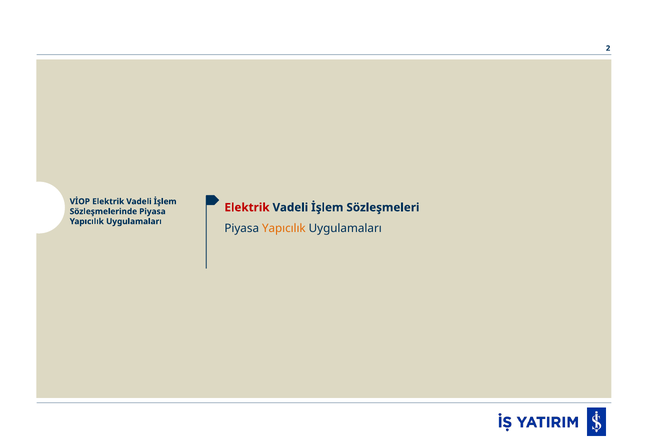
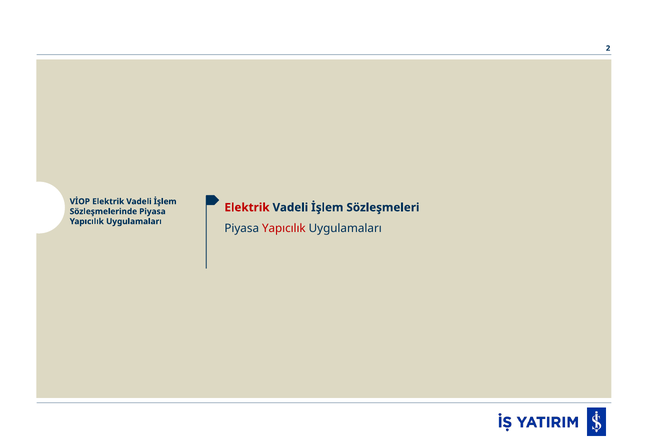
Yapıcılık at (284, 229) colour: orange -> red
